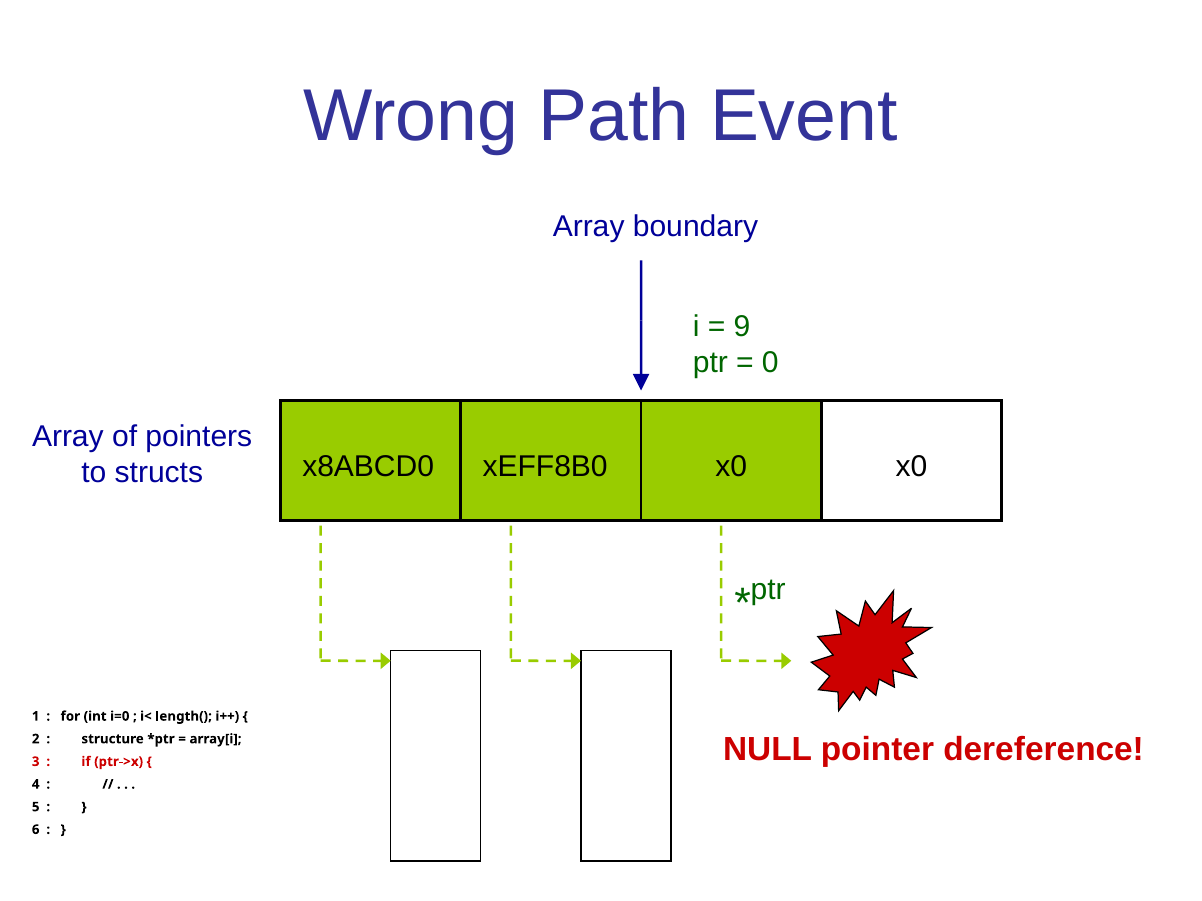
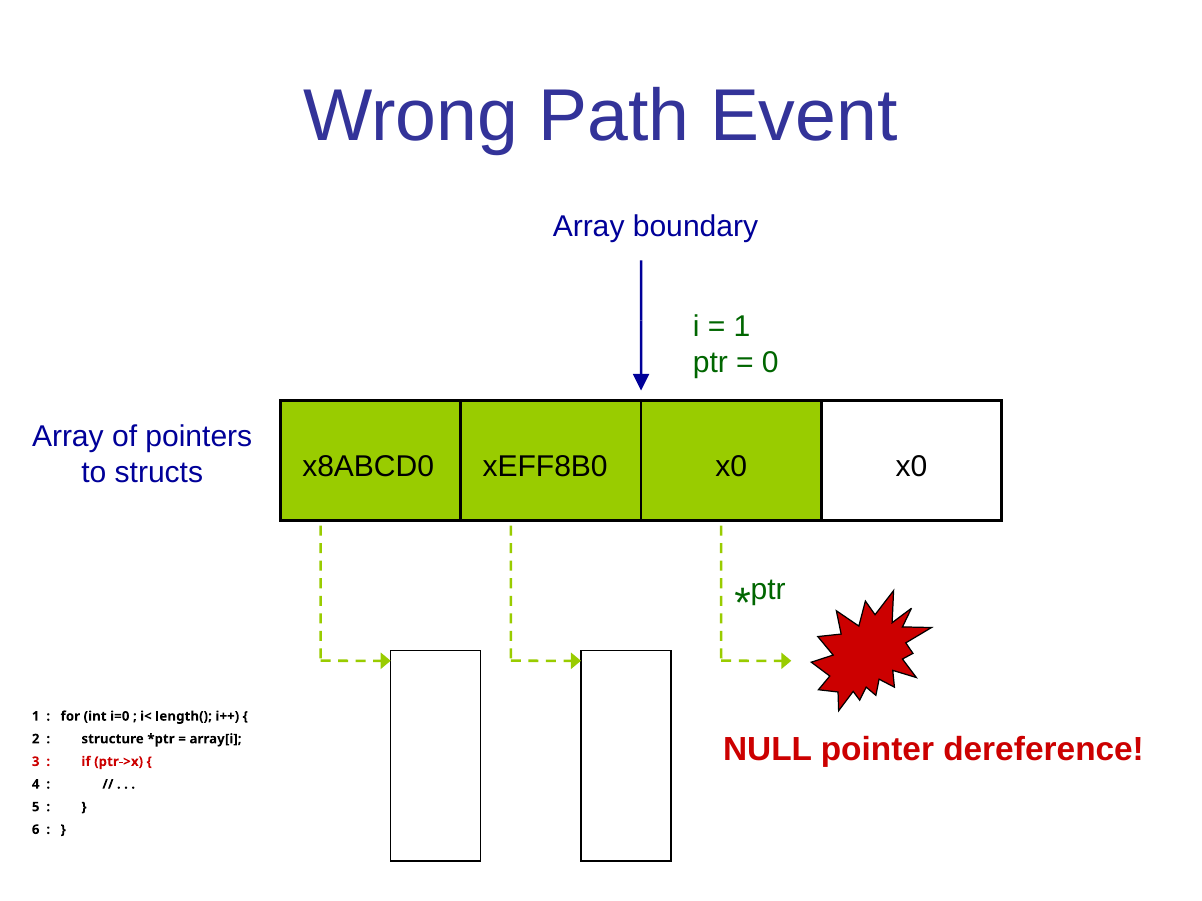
9 at (742, 327): 9 -> 1
